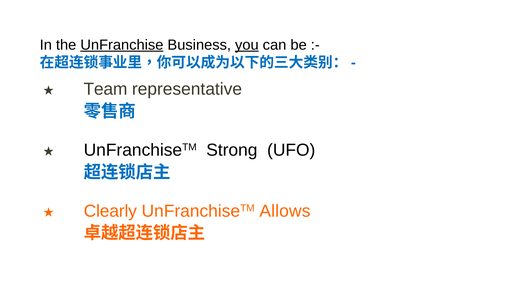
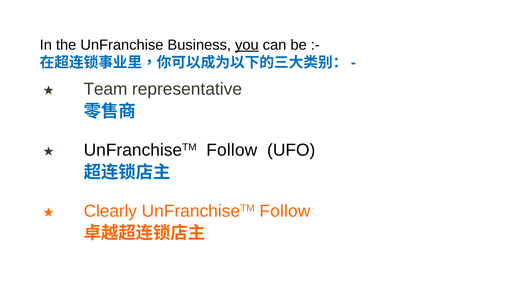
UnFranchise underline: present -> none
Strong at (232, 150): Strong -> Follow
Allows at (285, 211): Allows -> Follow
